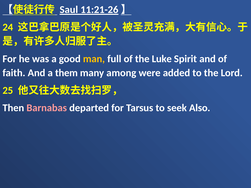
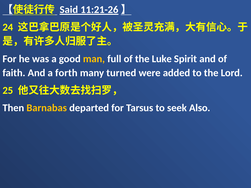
Saul: Saul -> Said
them: them -> forth
among: among -> turned
Barnabas colour: pink -> yellow
